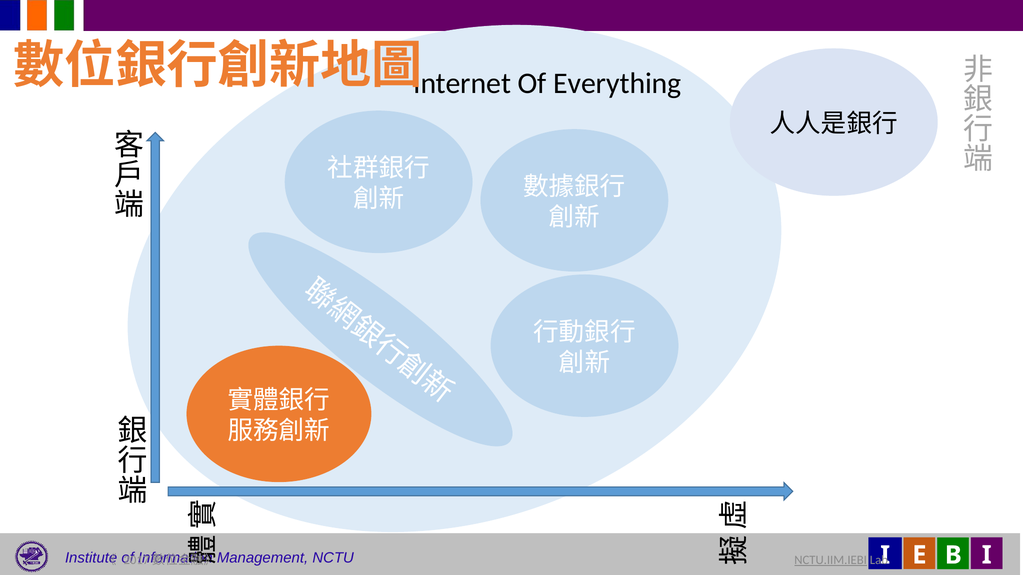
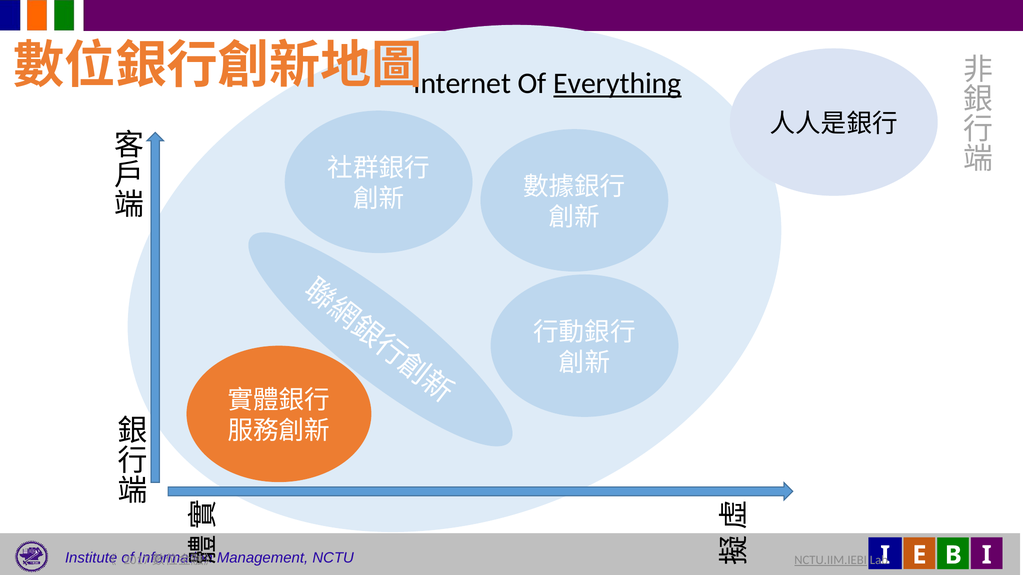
Everything underline: none -> present
